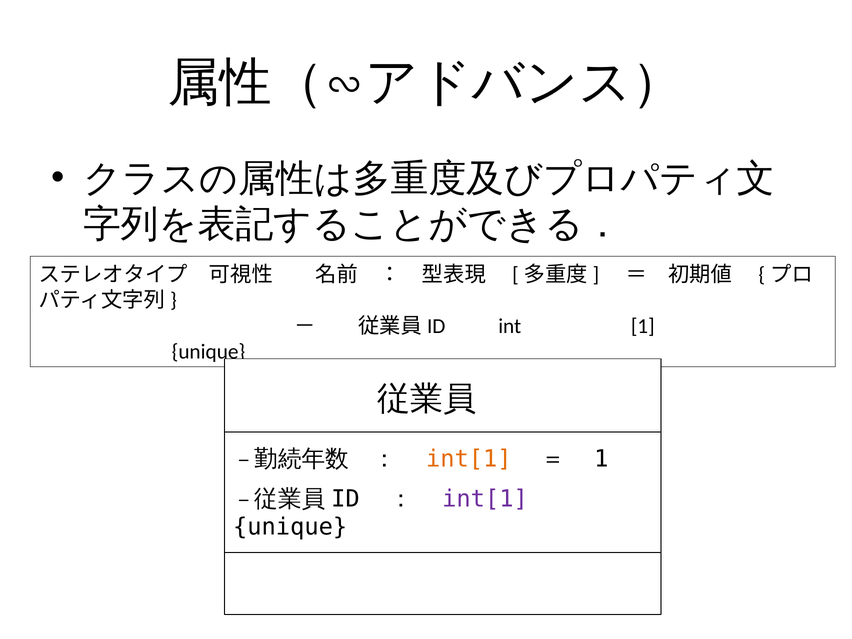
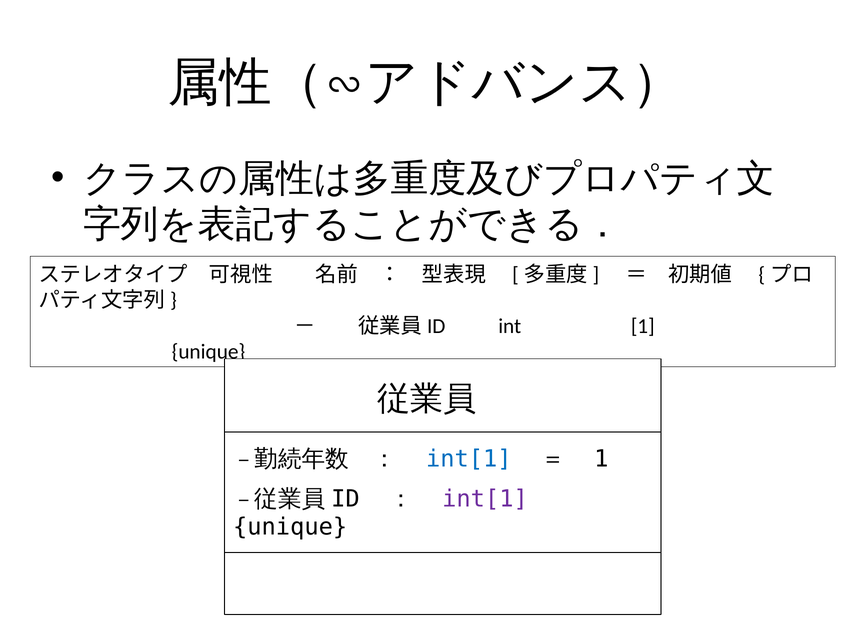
int[1 at (469, 459) colour: orange -> blue
